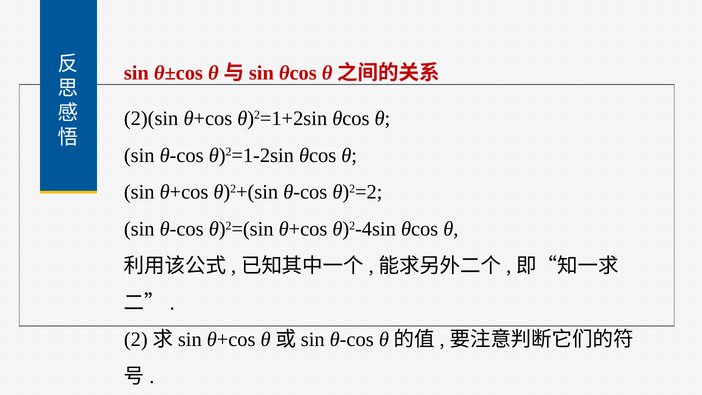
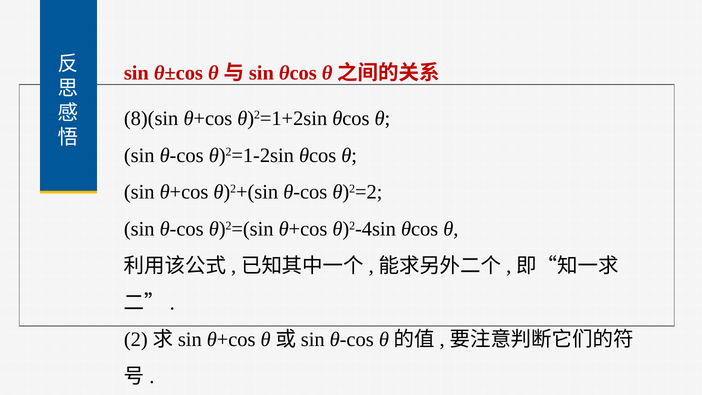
2)(sin: 2)(sin -> 8)(sin
